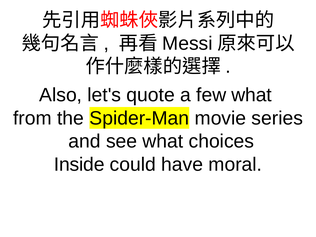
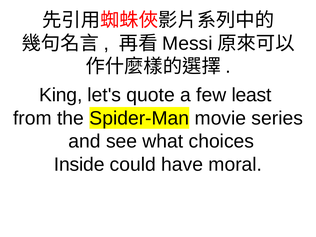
Also: Also -> King
few what: what -> least
